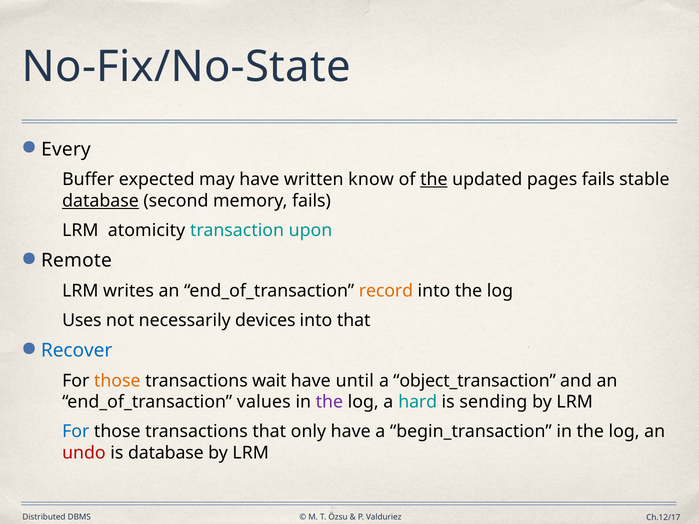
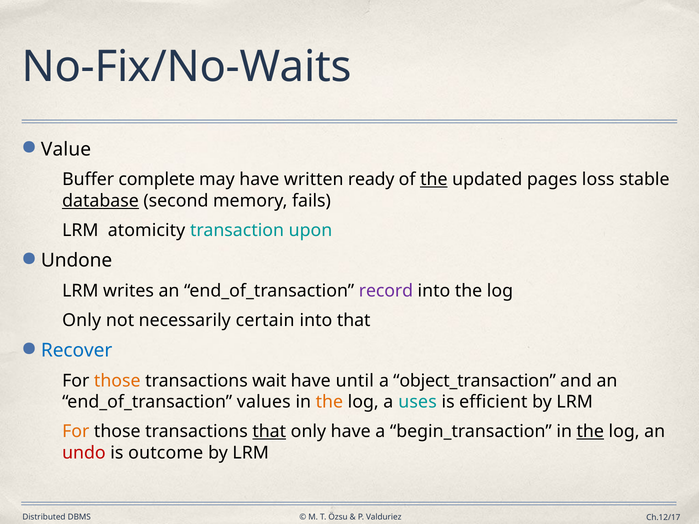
No-Fix/No-State: No-Fix/No-State -> No-Fix/No-Waits
Every: Every -> Value
expected: expected -> complete
know: know -> ready
pages fails: fails -> loss
Remote: Remote -> Undone
record colour: orange -> purple
Uses at (82, 320): Uses -> Only
devices: devices -> certain
the at (329, 402) colour: purple -> orange
hard: hard -> uses
sending: sending -> efficient
For at (76, 432) colour: blue -> orange
that at (269, 432) underline: none -> present
the at (590, 432) underline: none -> present
is database: database -> outcome
